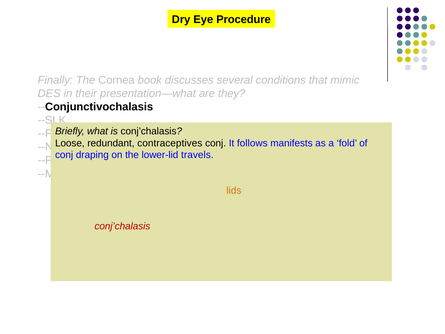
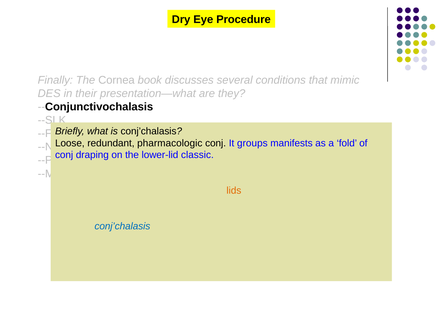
contraceptives: contraceptives -> pharmacologic
follows: follows -> groups
travels: travels -> classic
conj’chalasis at (122, 226) colour: red -> blue
